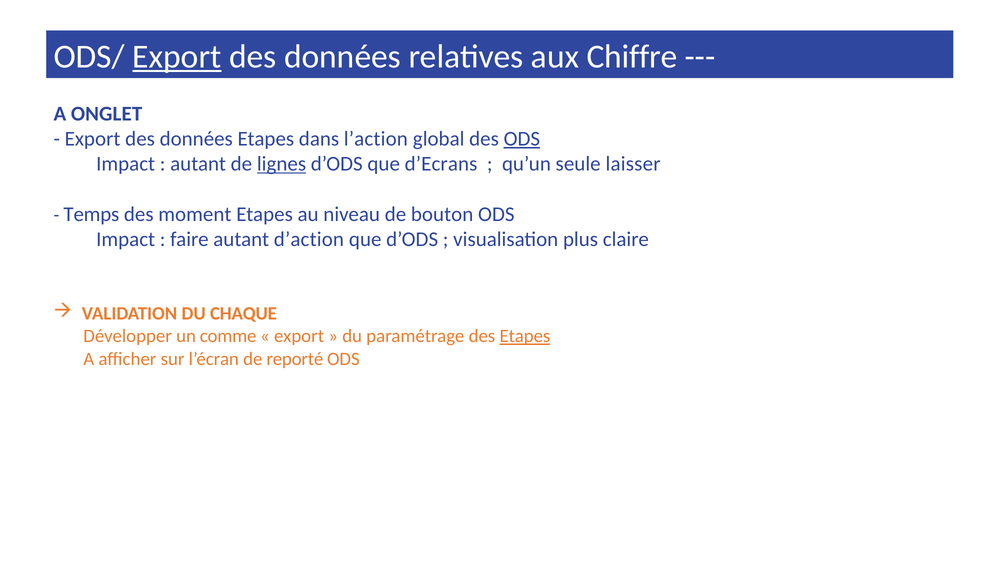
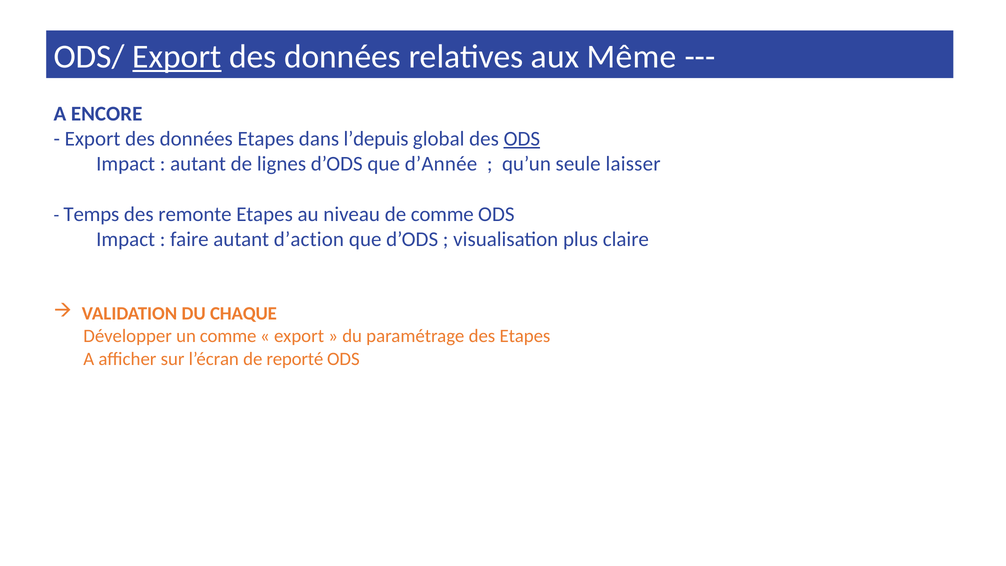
Chiffre: Chiffre -> Même
ONGLET: ONGLET -> ENCORE
l’action: l’action -> l’depuis
lignes underline: present -> none
d’Ecrans: d’Ecrans -> d’Année
moment: moment -> remonte
de bouton: bouton -> comme
Etapes at (525, 336) underline: present -> none
